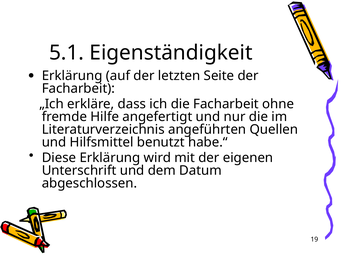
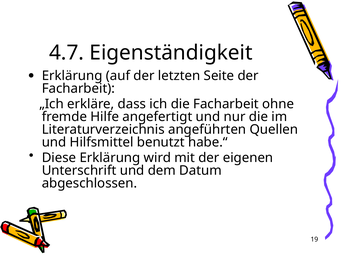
5.1: 5.1 -> 4.7
